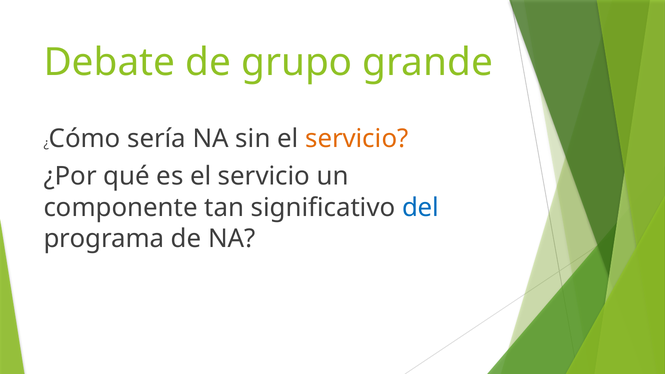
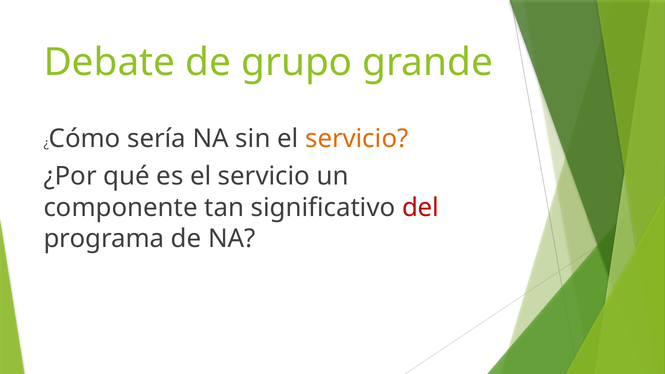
del colour: blue -> red
